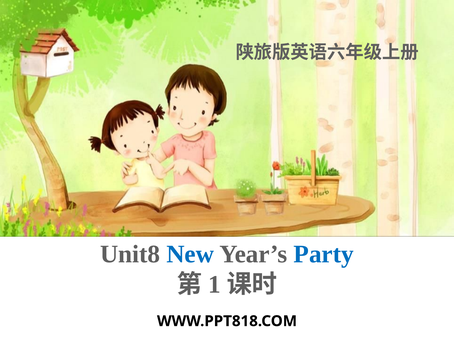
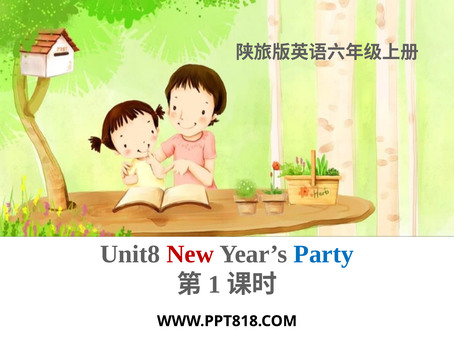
New colour: blue -> red
